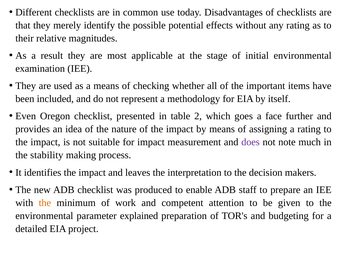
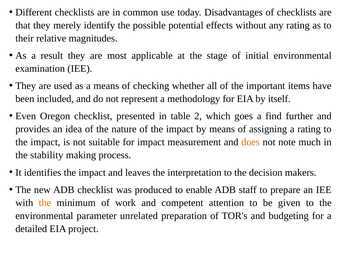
face: face -> find
does colour: purple -> orange
explained: explained -> unrelated
